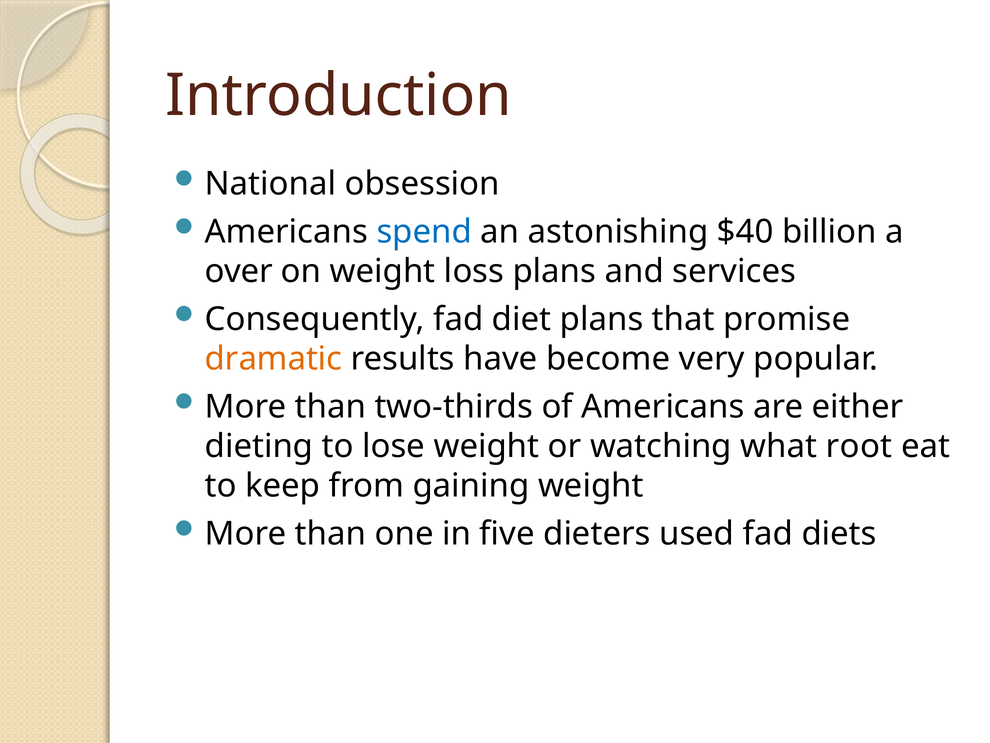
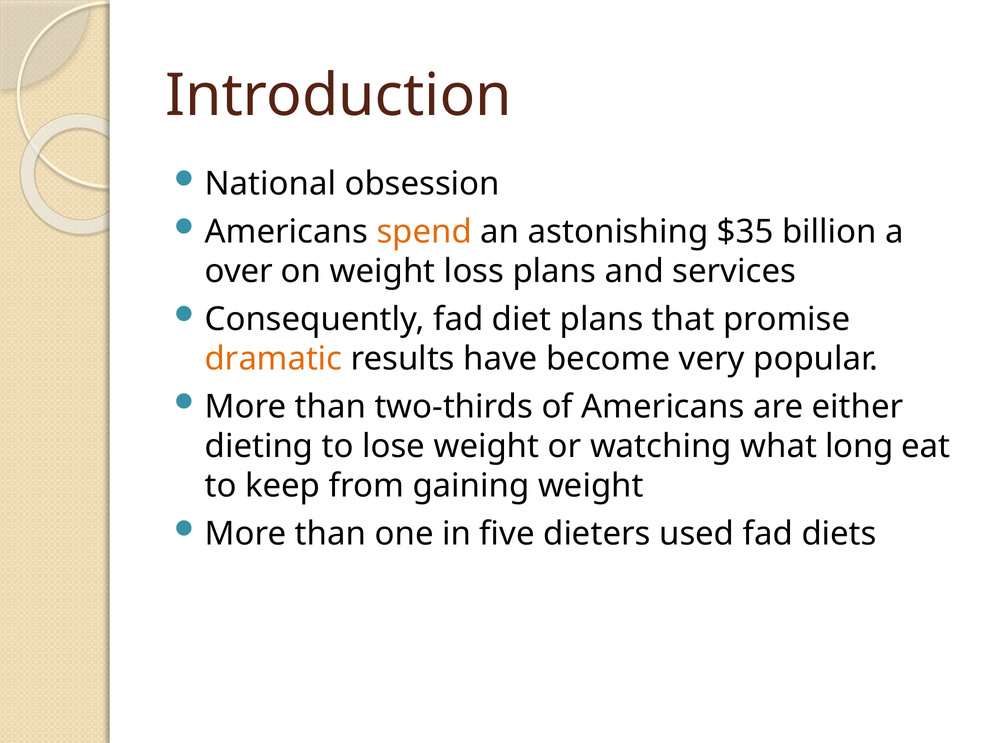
spend colour: blue -> orange
$40: $40 -> $35
root: root -> long
